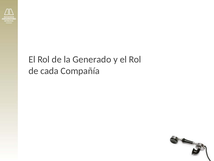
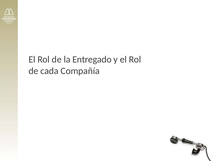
Generado: Generado -> Entregado
